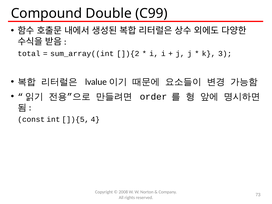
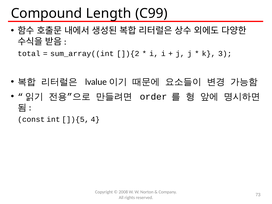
Double: Double -> Length
